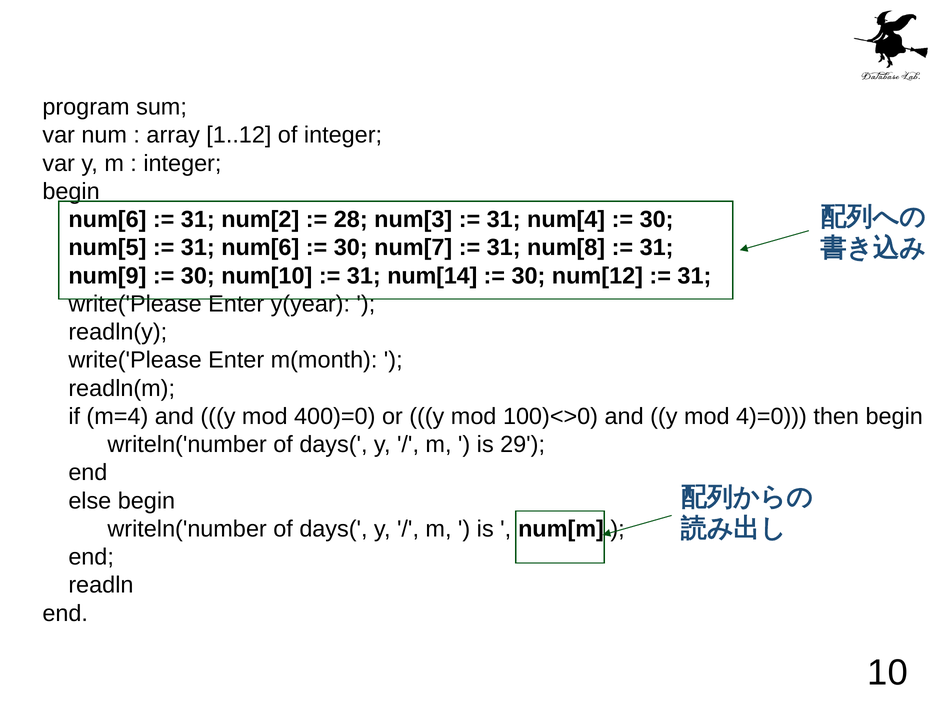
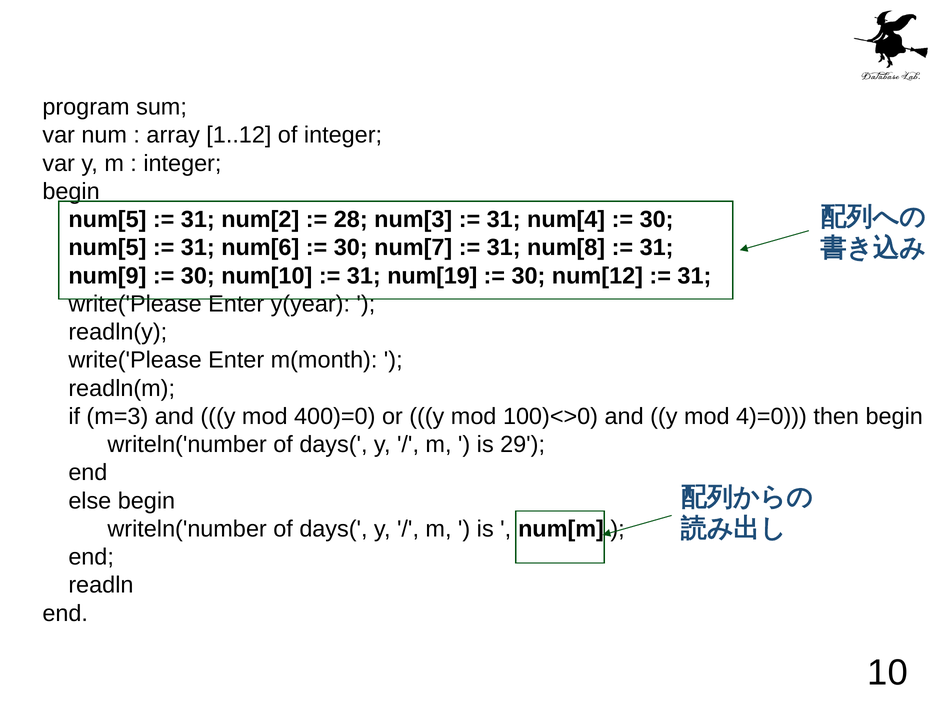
num[6 at (107, 220): num[6 -> num[5
num[14: num[14 -> num[19
m=4: m=4 -> m=3
